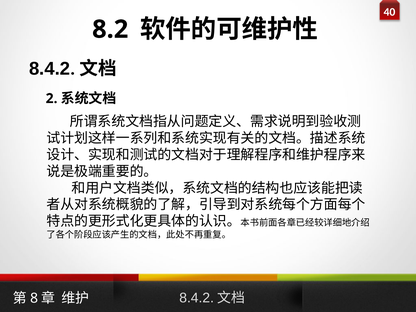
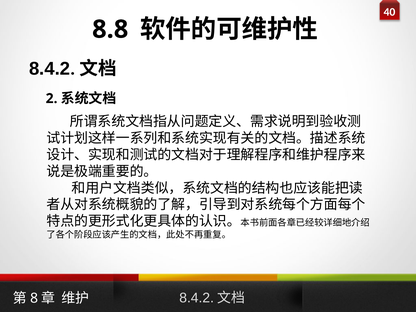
8.2: 8.2 -> 8.8
